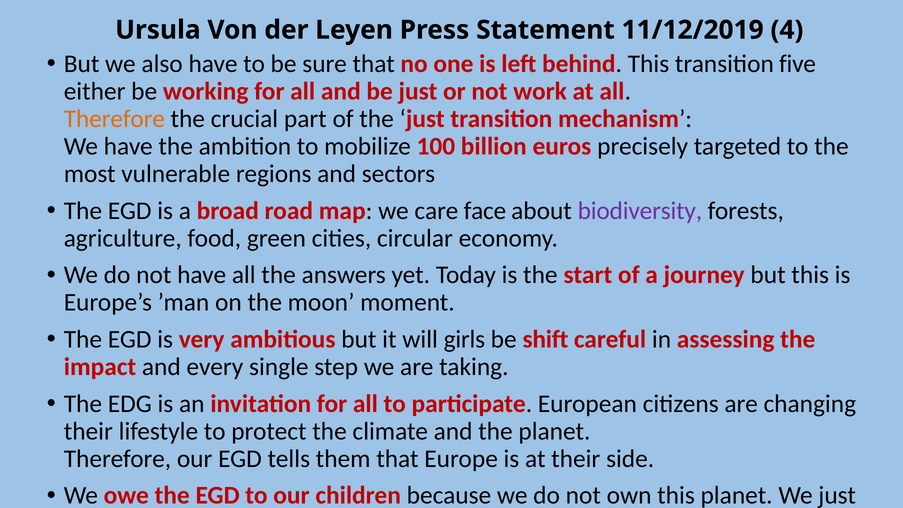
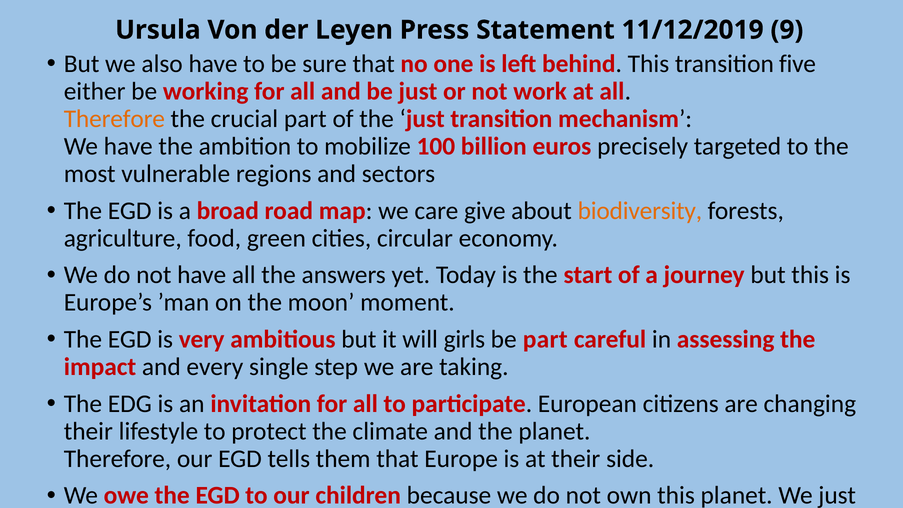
4: 4 -> 9
face: face -> give
biodiversity colour: purple -> orange
be shift: shift -> part
